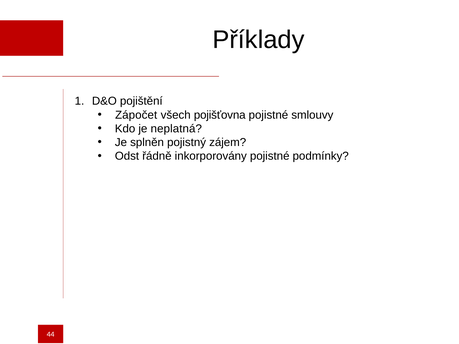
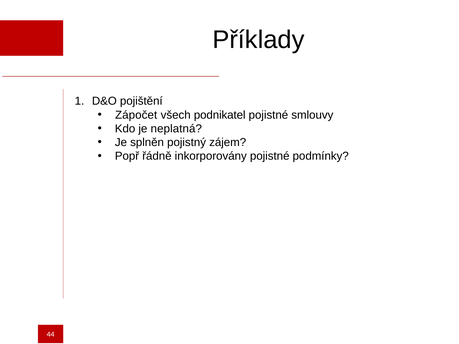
pojišťovna: pojišťovna -> podnikatel
Odst: Odst -> Popř
